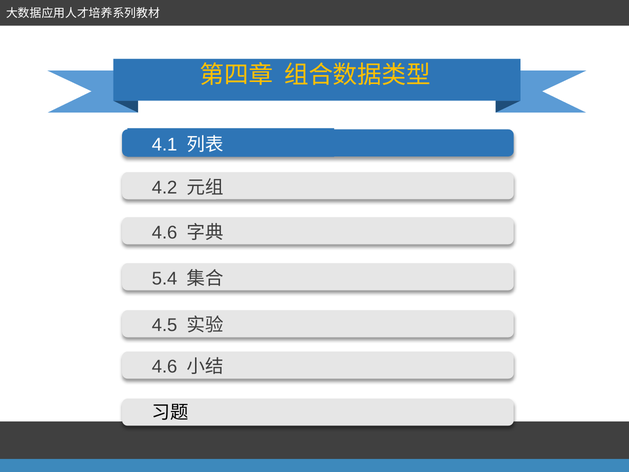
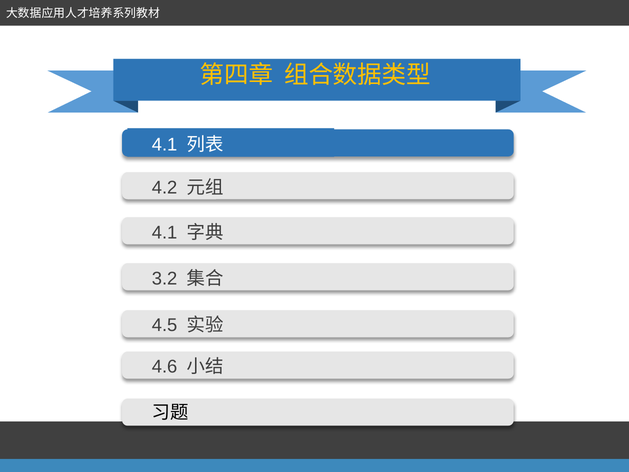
4.6 at (165, 233): 4.6 -> 4.1
5.4: 5.4 -> 3.2
